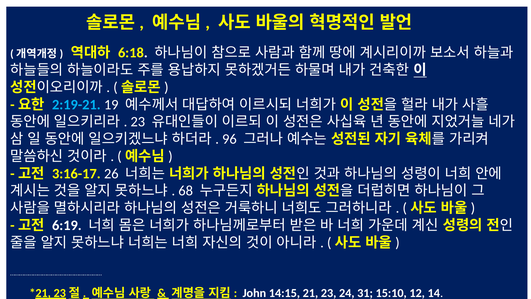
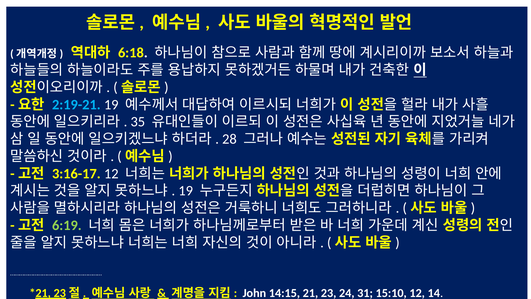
23 at (138, 122): 23 -> 35
96: 96 -> 28
3:16-17 26: 26 -> 12
68 at (186, 191): 68 -> 19
6:19 colour: white -> light green
